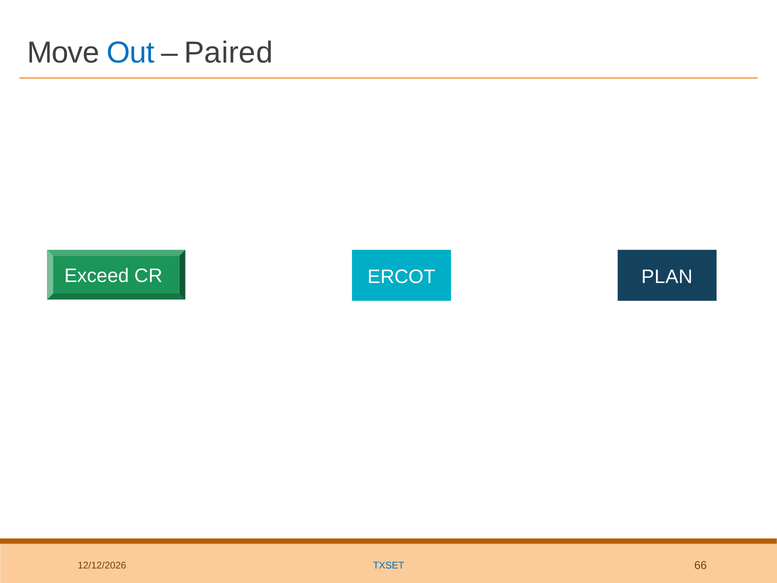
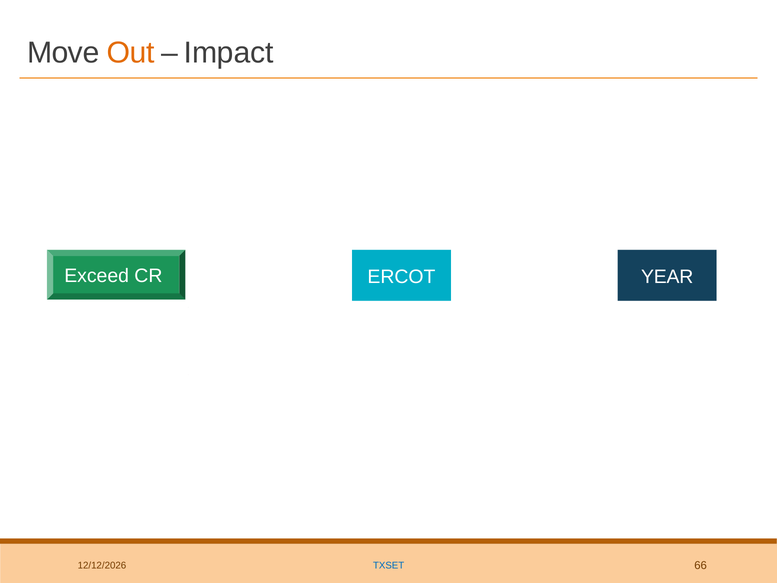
Out colour: blue -> orange
Paired: Paired -> Impact
PLAN: PLAN -> YEAR
